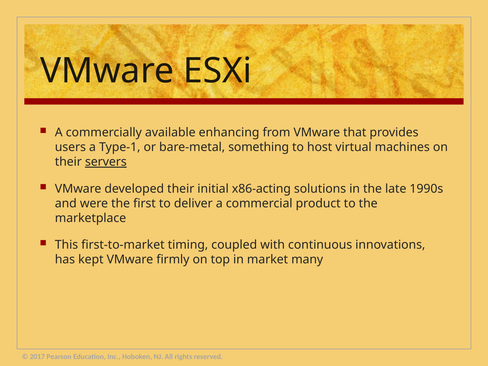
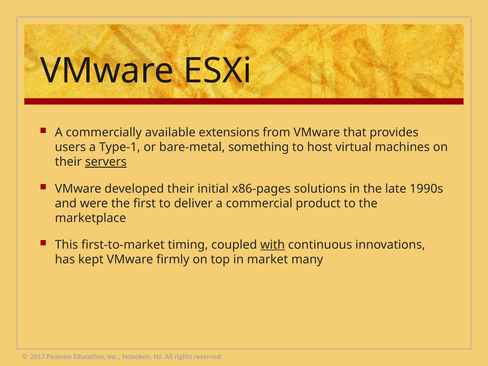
enhancing: enhancing -> extensions
x86-acting: x86-acting -> x86-pages
with underline: none -> present
